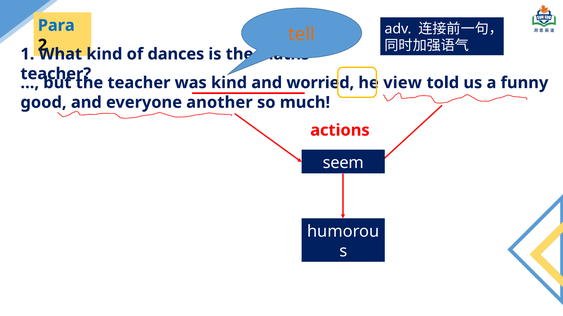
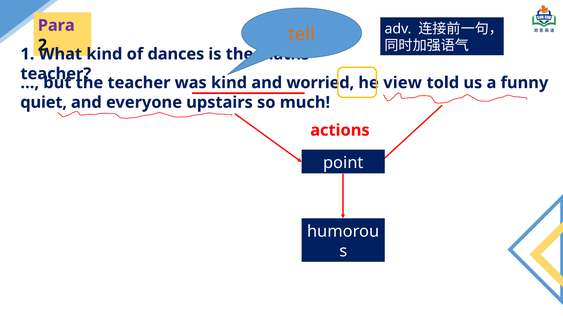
Para colour: blue -> purple
good: good -> quiet
another: another -> upstairs
seem: seem -> point
